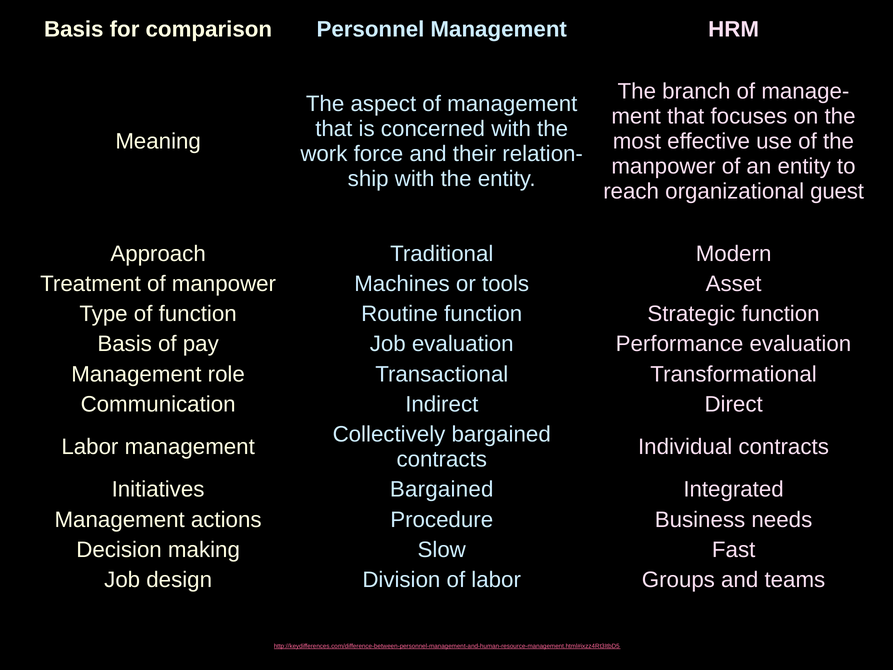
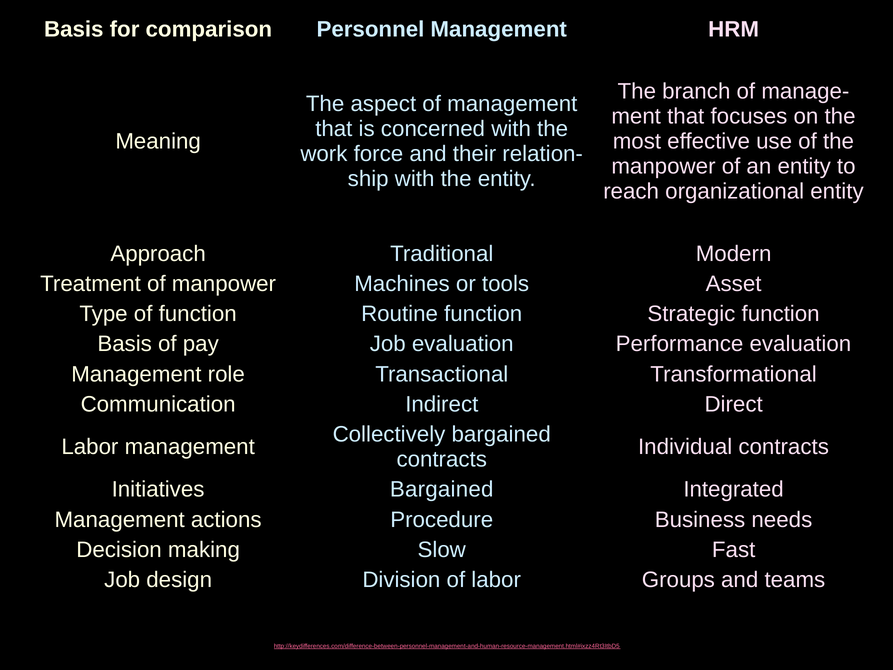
organizational guest: guest -> entity
